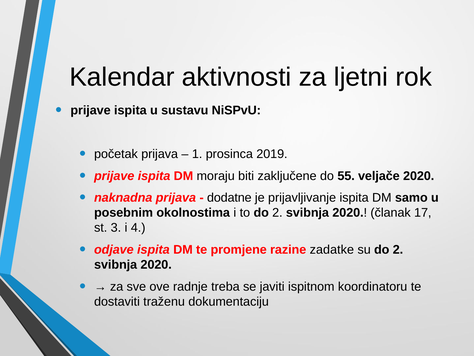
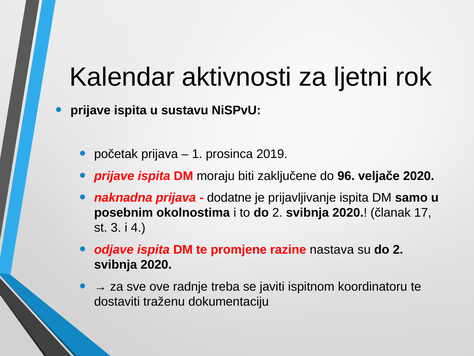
55: 55 -> 96
zadatke: zadatke -> nastava
